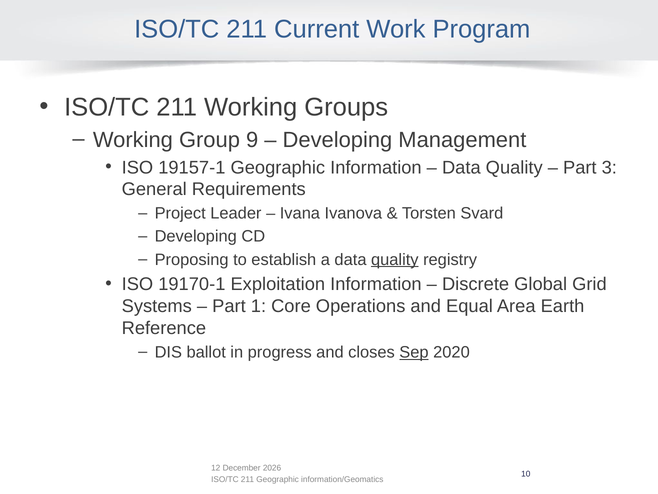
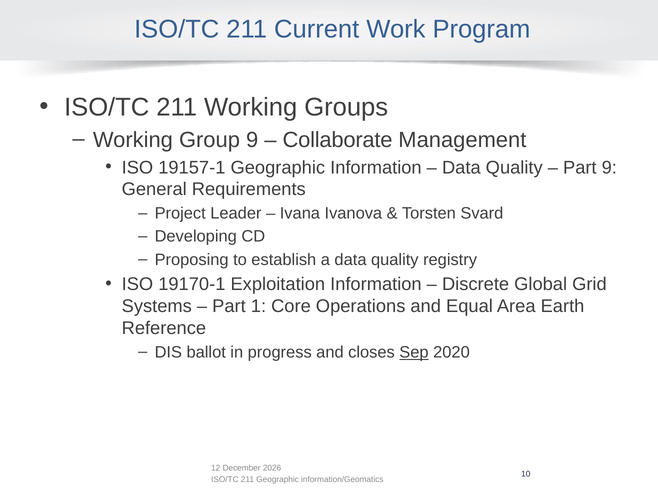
Developing at (337, 140): Developing -> Collaborate
Part 3: 3 -> 9
quality at (395, 259) underline: present -> none
